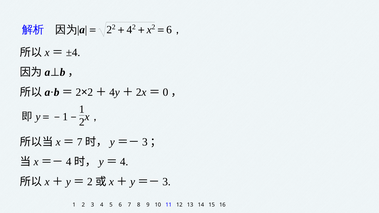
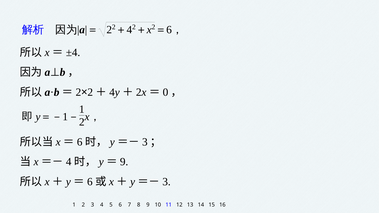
7 at (80, 142): 7 -> 6
4 at (124, 162): 4 -> 9
2 at (90, 182): 2 -> 6
